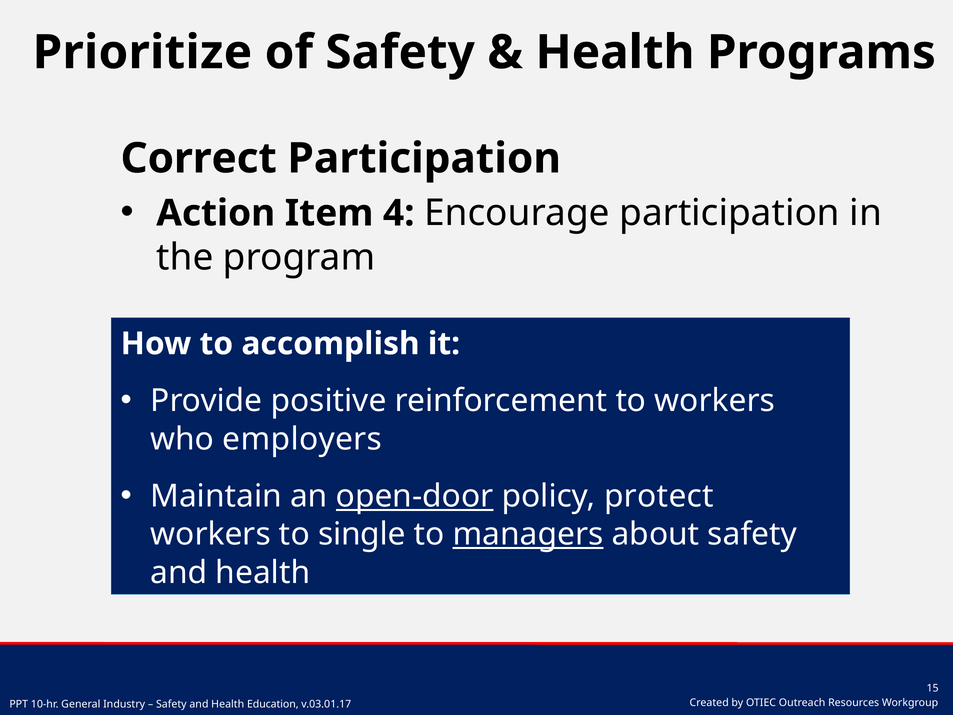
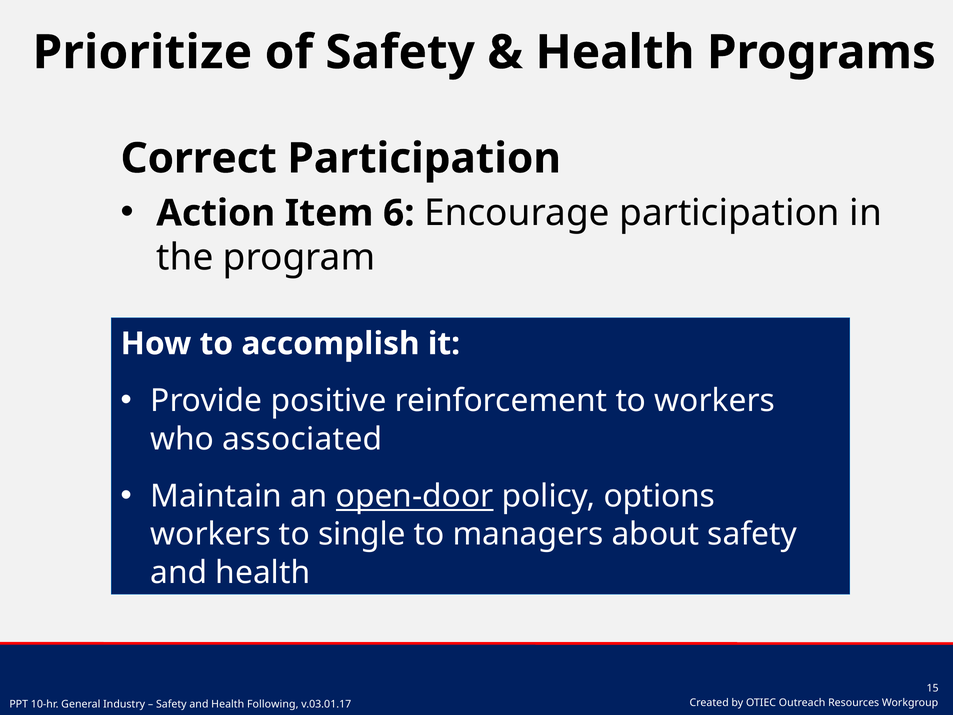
4: 4 -> 6
employers: employers -> associated
protect: protect -> options
managers underline: present -> none
Education: Education -> Following
